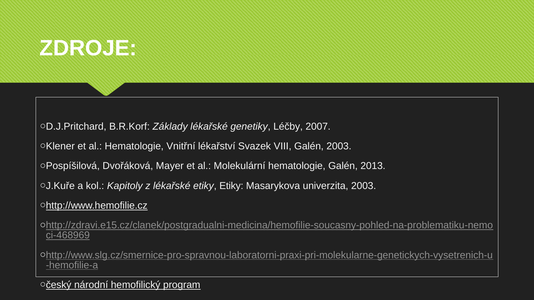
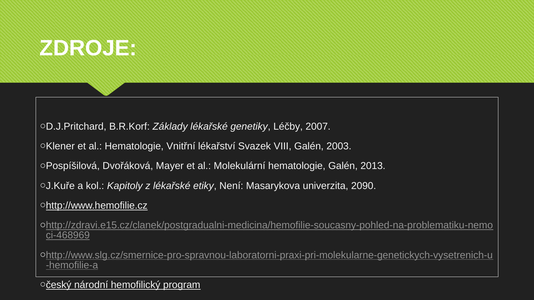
etiky Etiky: Etiky -> Není
univerzita 2003: 2003 -> 2090
